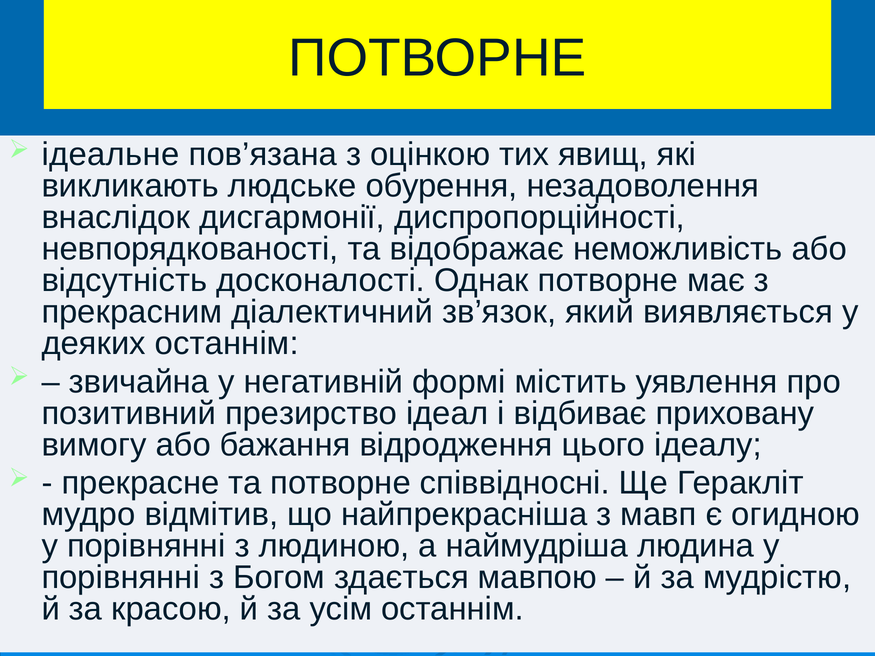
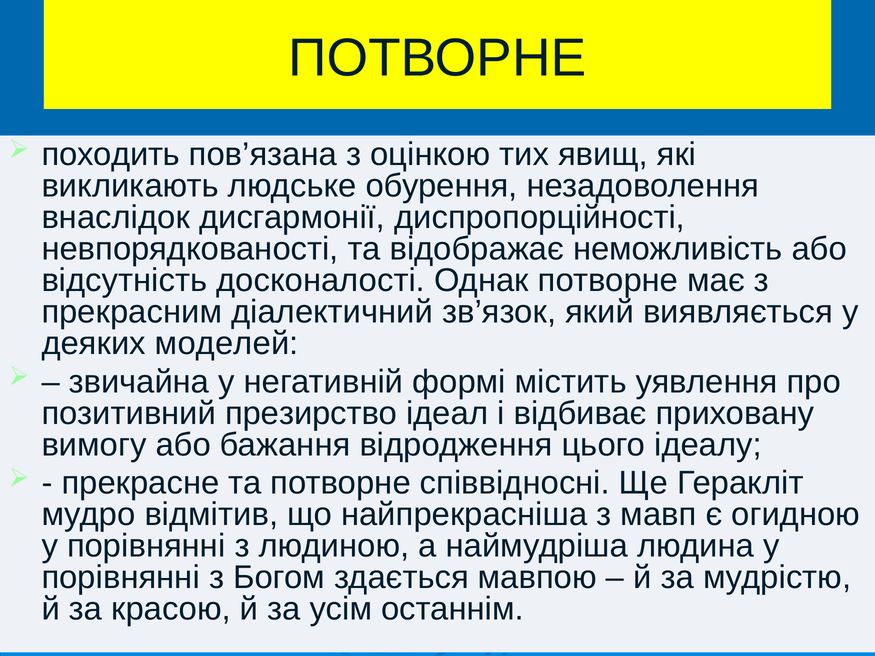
ідеальне: ідеальне -> походить
деяких останнім: останнім -> моделей
